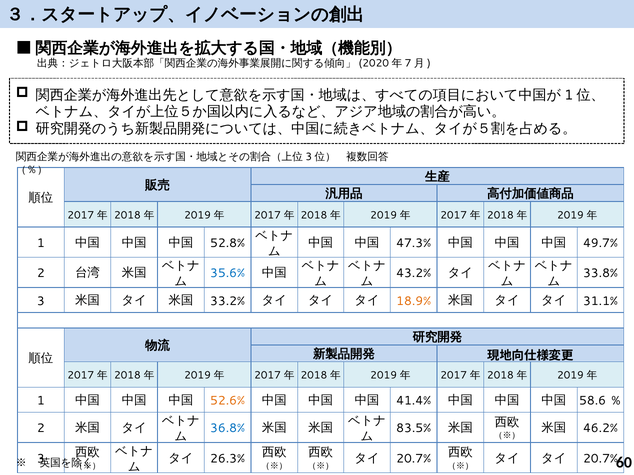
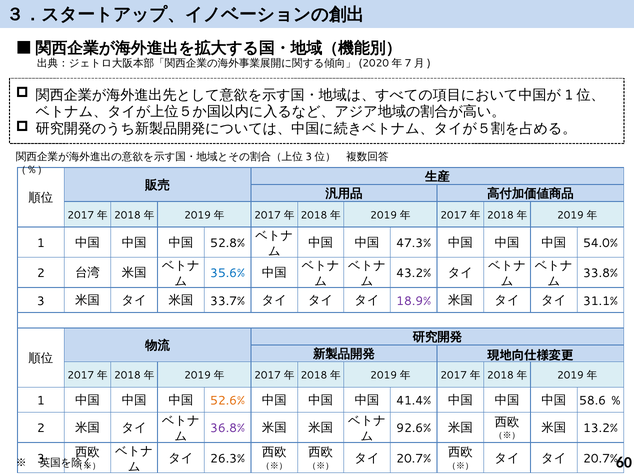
49.7%: 49.7% -> 54.0%
33.2%: 33.2% -> 33.7%
18.9% colour: orange -> purple
46.2%: 46.2% -> 13.2%
36.8% colour: blue -> purple
83.5%: 83.5% -> 92.6%
